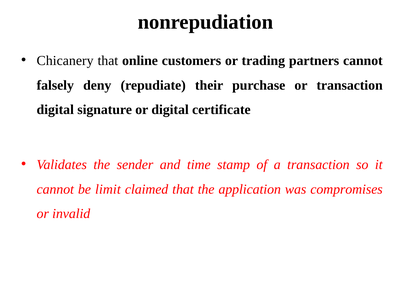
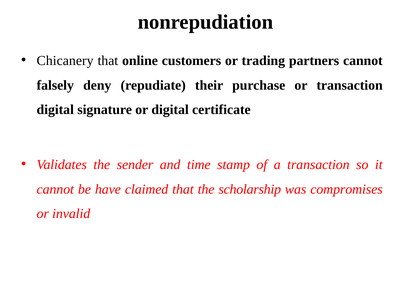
limit: limit -> have
application: application -> scholarship
